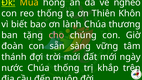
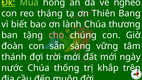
Mùa colour: yellow -> light green
reo thống: thống -> tháng
Khôn: Khôn -> Bang
